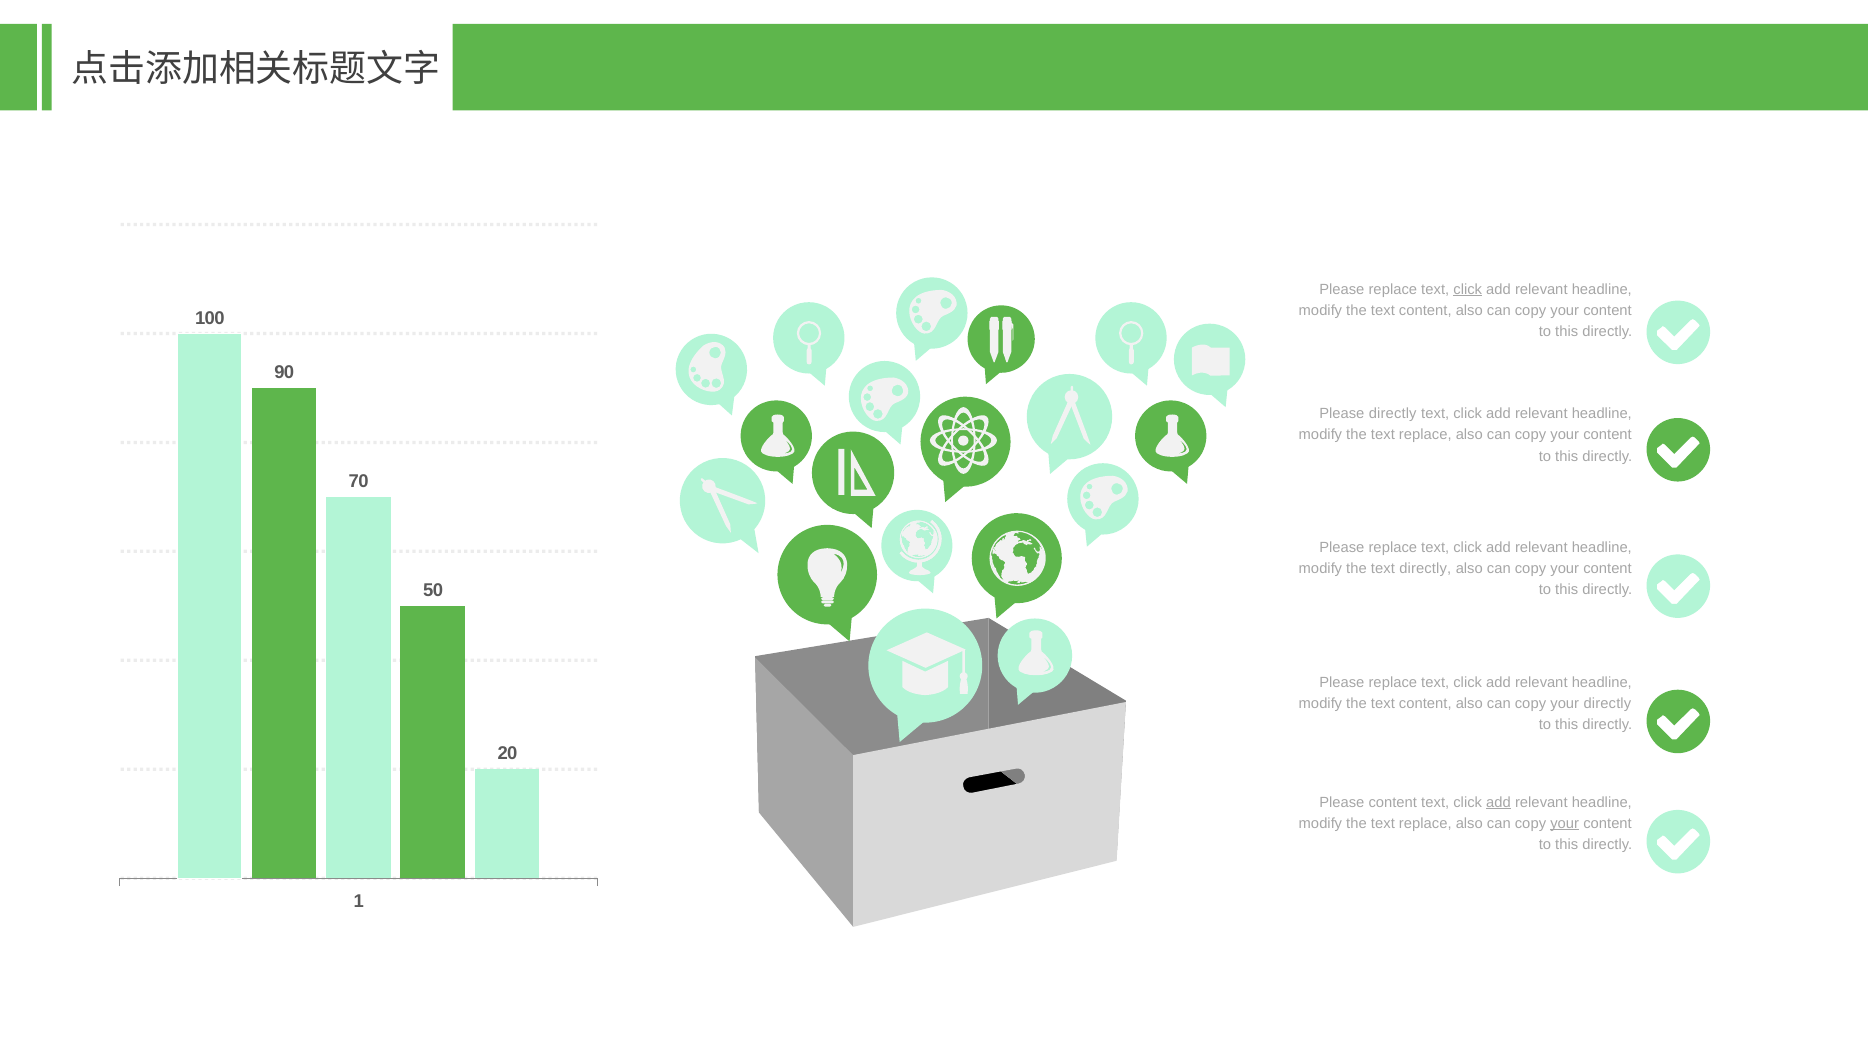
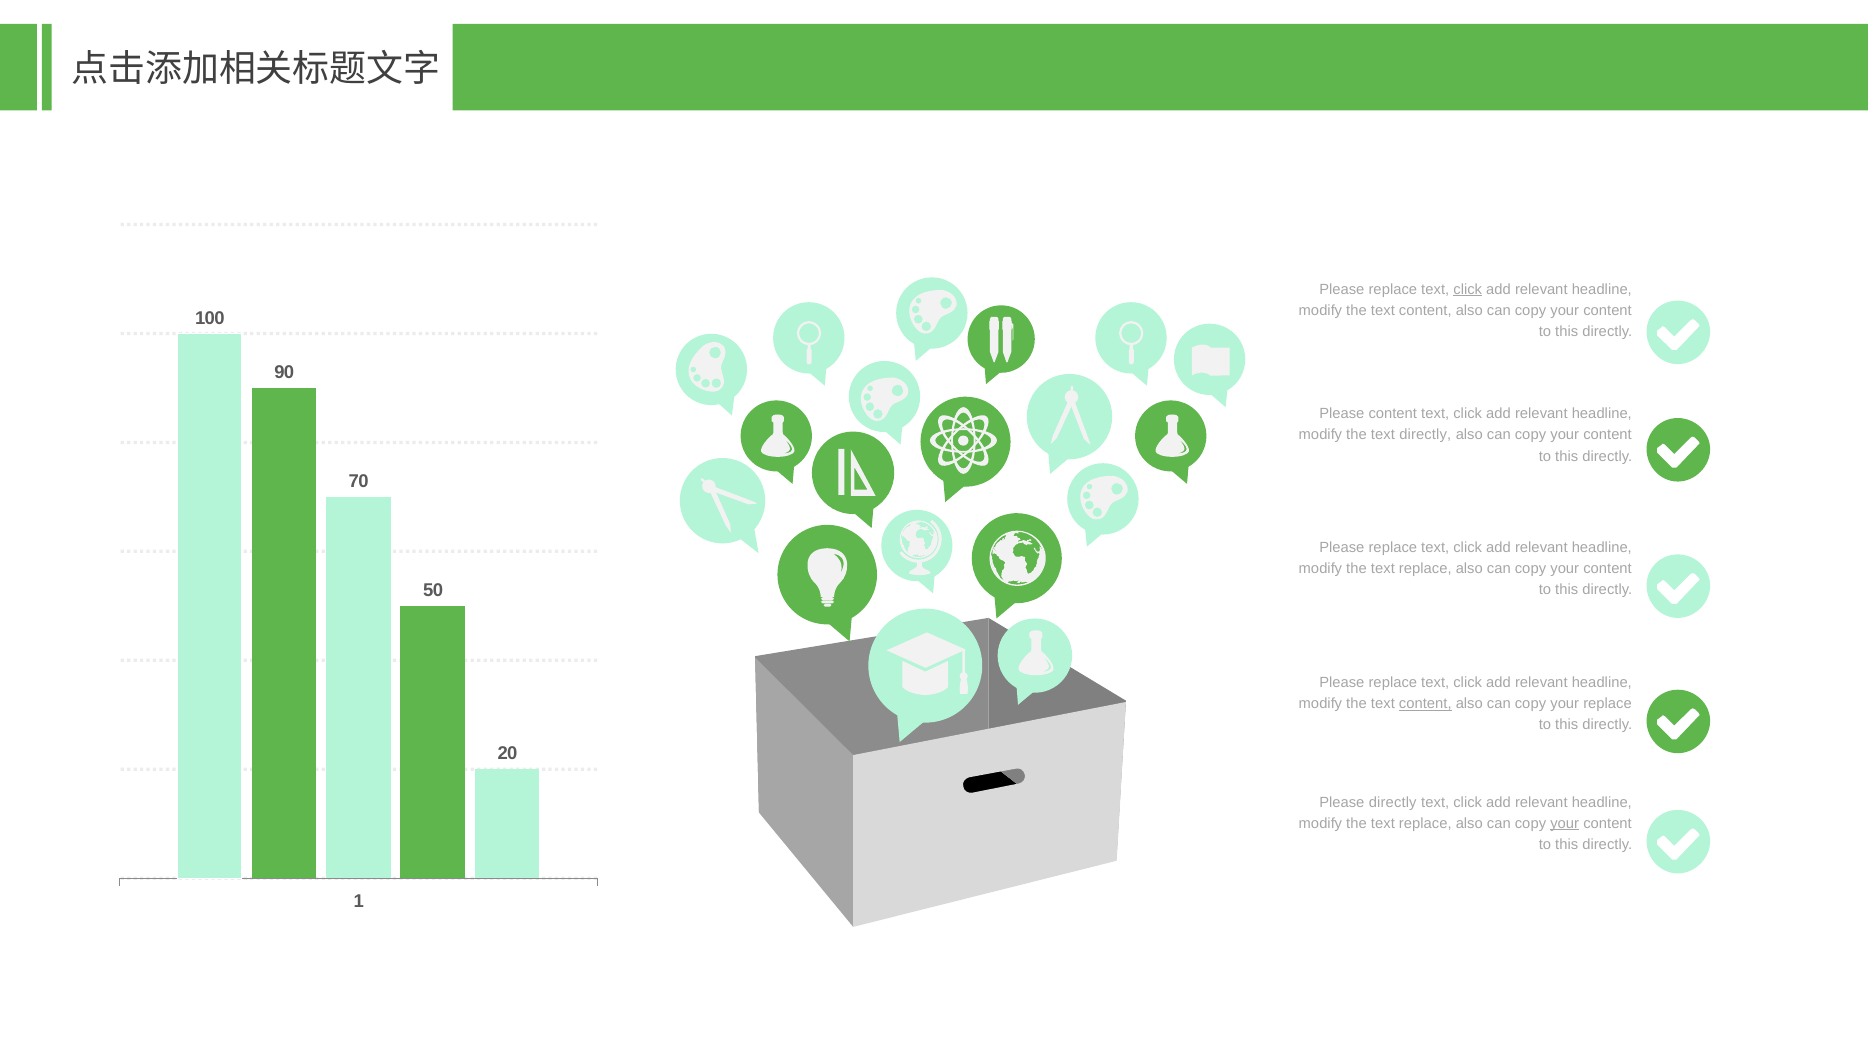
Please directly: directly -> content
replace at (1425, 435): replace -> directly
directly at (1425, 569): directly -> replace
content at (1425, 704) underline: none -> present
your directly: directly -> replace
Please content: content -> directly
add at (1498, 803) underline: present -> none
